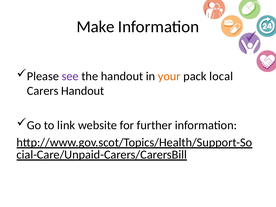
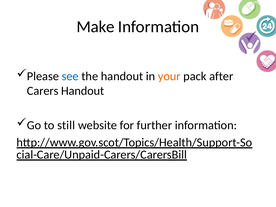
see colour: purple -> blue
local: local -> after
link: link -> still
